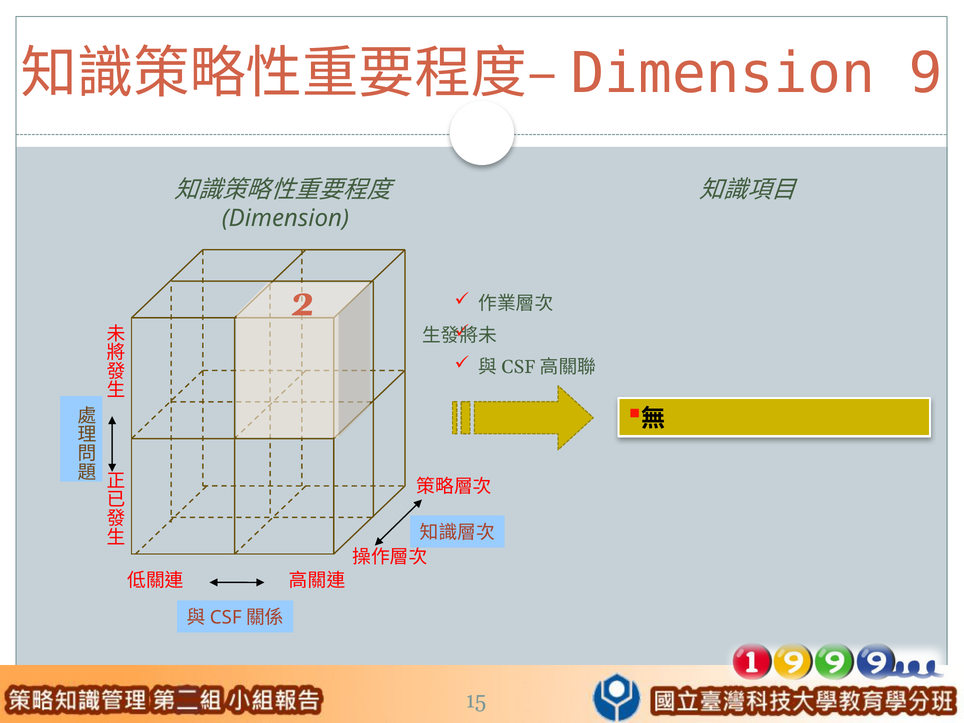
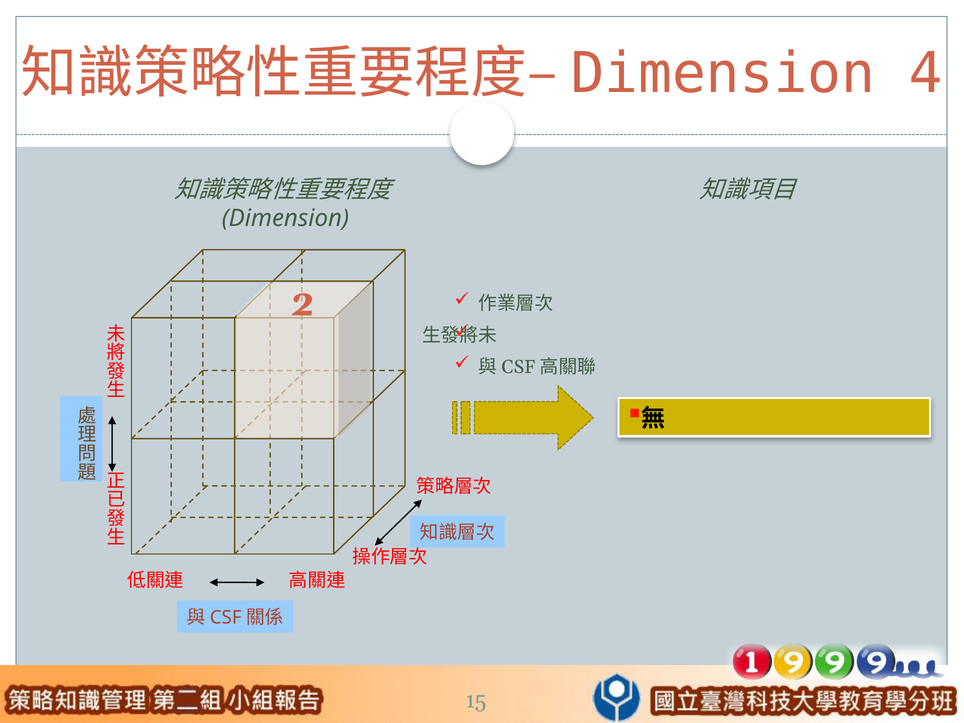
9: 9 -> 4
